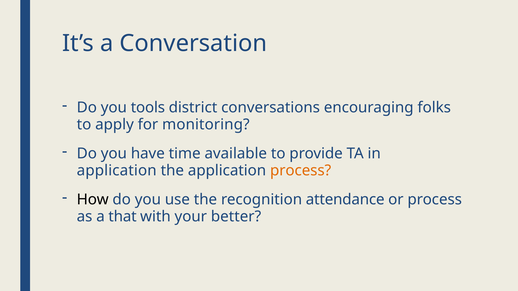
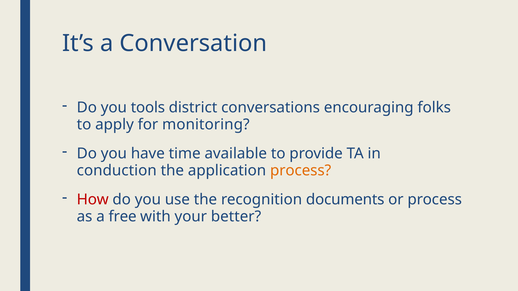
application at (117, 171): application -> conduction
How colour: black -> red
attendance: attendance -> documents
that: that -> free
